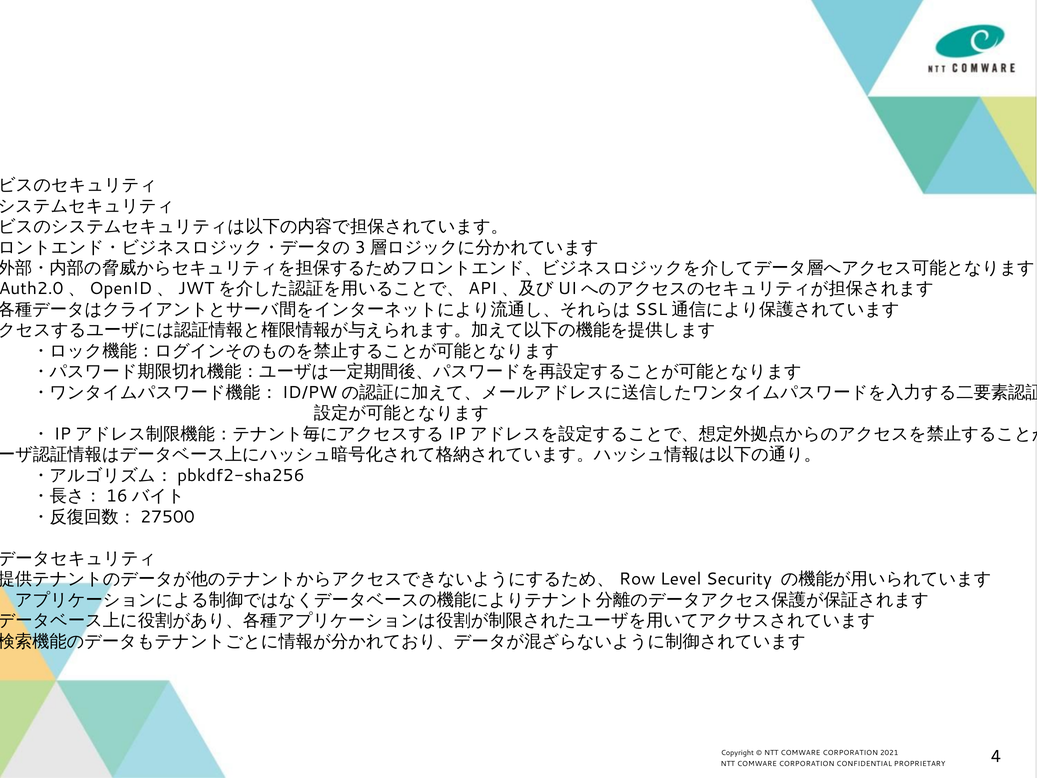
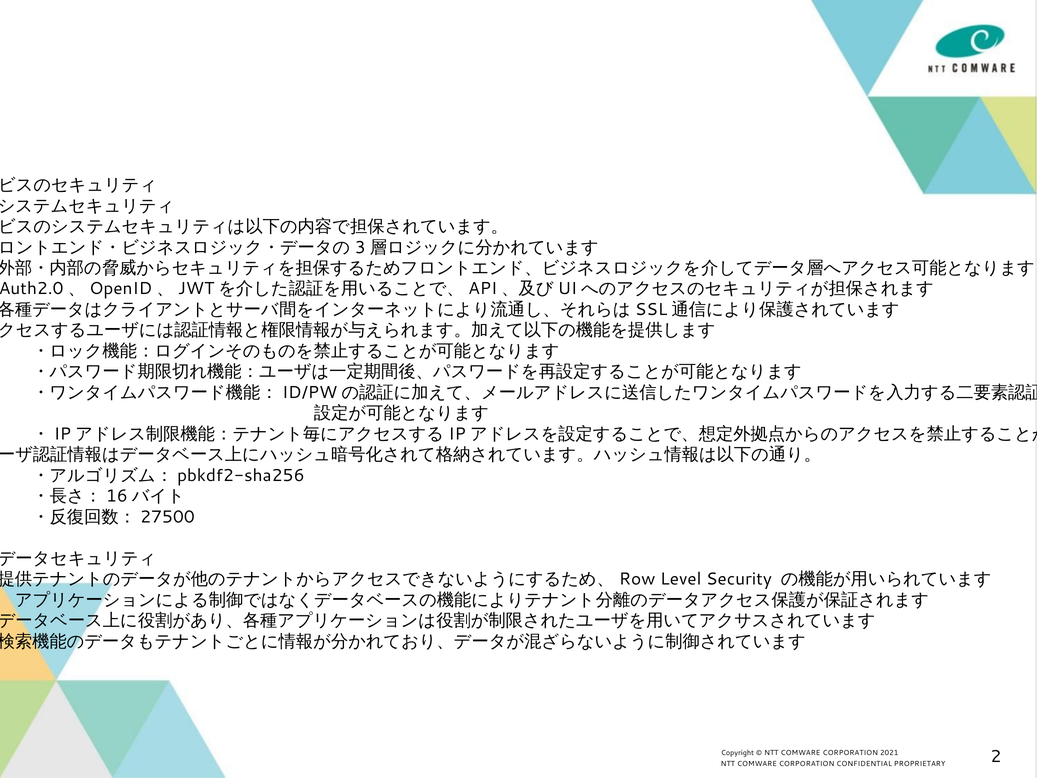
4: 4 -> 2
